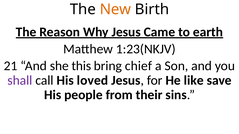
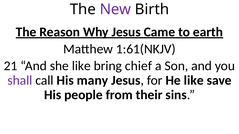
New colour: orange -> purple
1:23(NKJV: 1:23(NKJV -> 1:61(NKJV
she this: this -> like
loved: loved -> many
